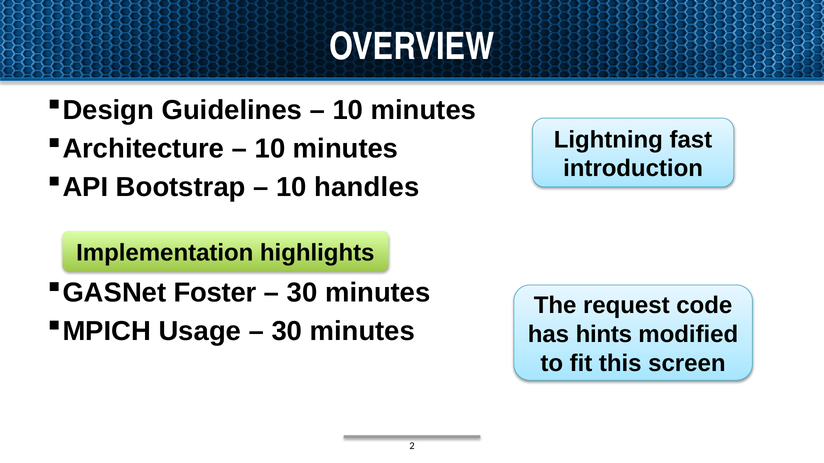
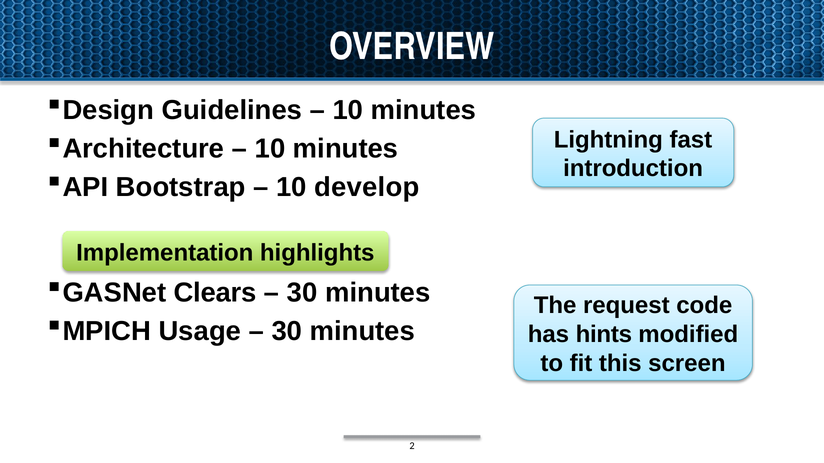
handles: handles -> develop
Foster: Foster -> Clears
